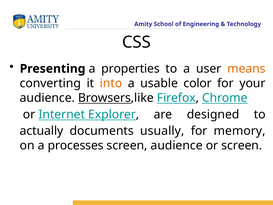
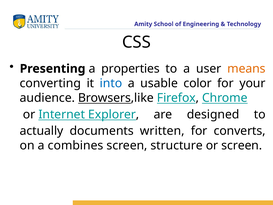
into colour: orange -> blue
usually: usually -> written
memory: memory -> converts
processes: processes -> combines
screen audience: audience -> structure
